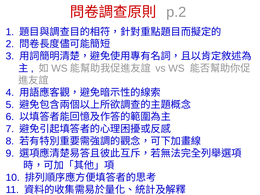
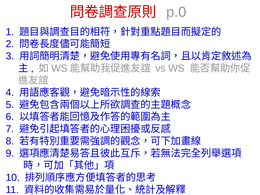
p.2: p.2 -> p.0
